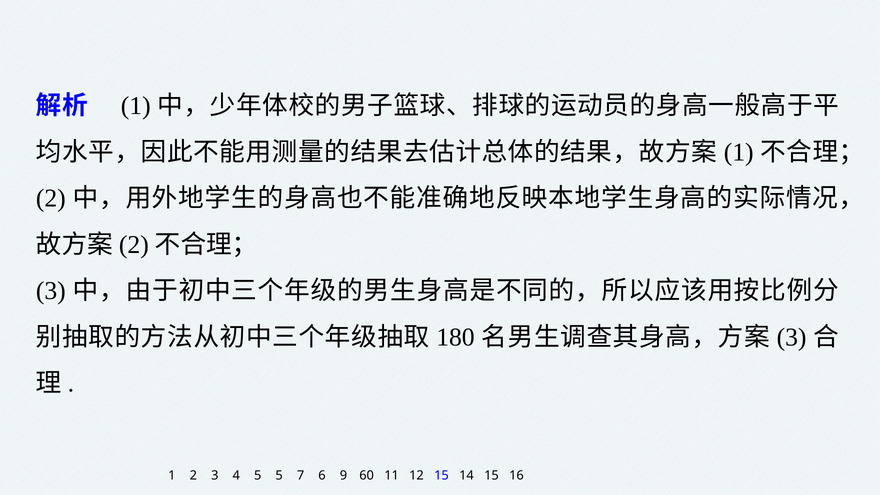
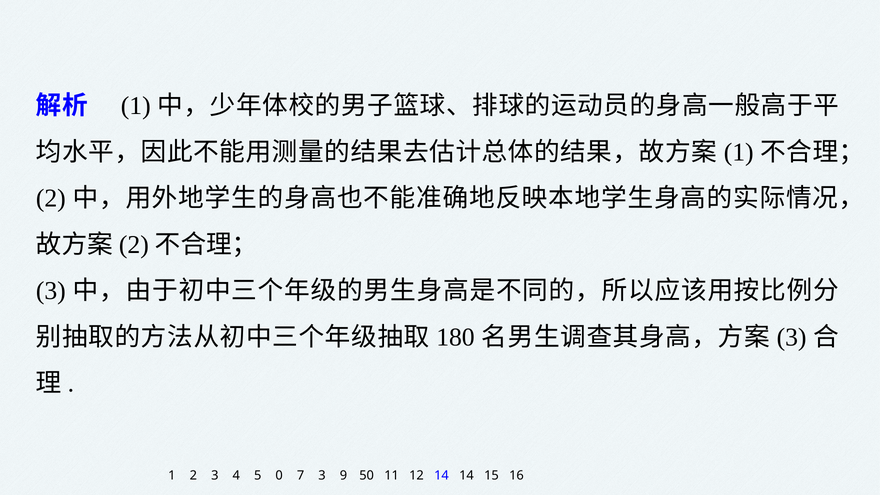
5 5: 5 -> 0
7 6: 6 -> 3
60: 60 -> 50
12 15: 15 -> 14
